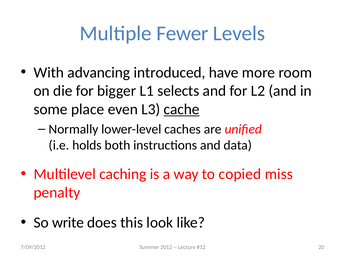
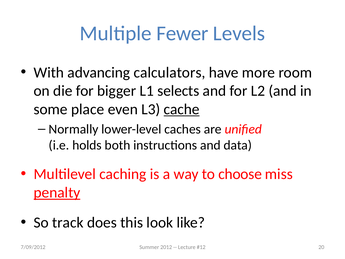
introduced: introduced -> calculators
copied: copied -> choose
penalty underline: none -> present
write: write -> track
